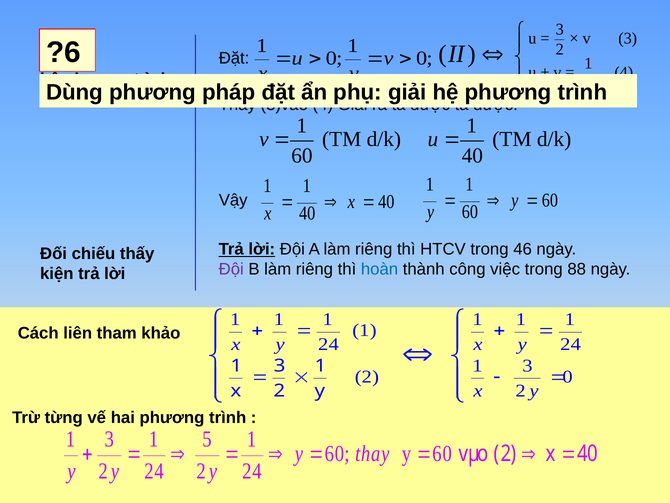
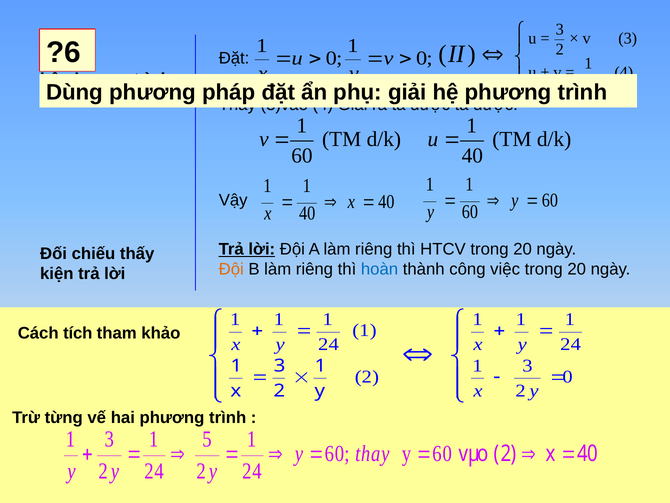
HTCV trong 46: 46 -> 20
Đội at (231, 269) colour: purple -> orange
việc trong 88: 88 -> 20
liên: liên -> tích
